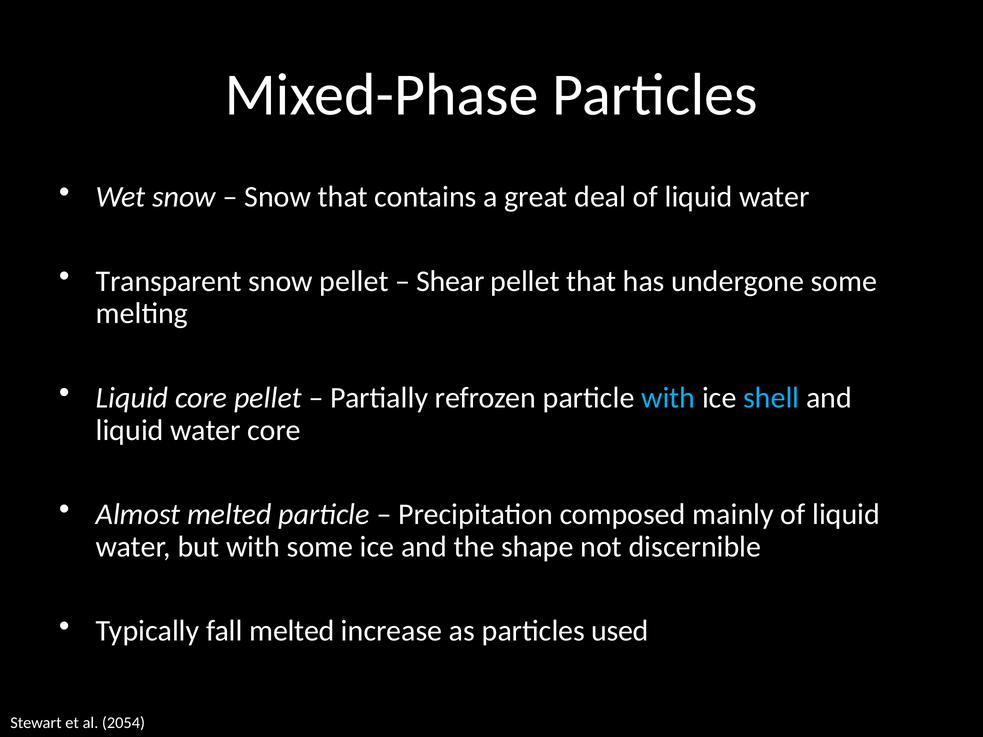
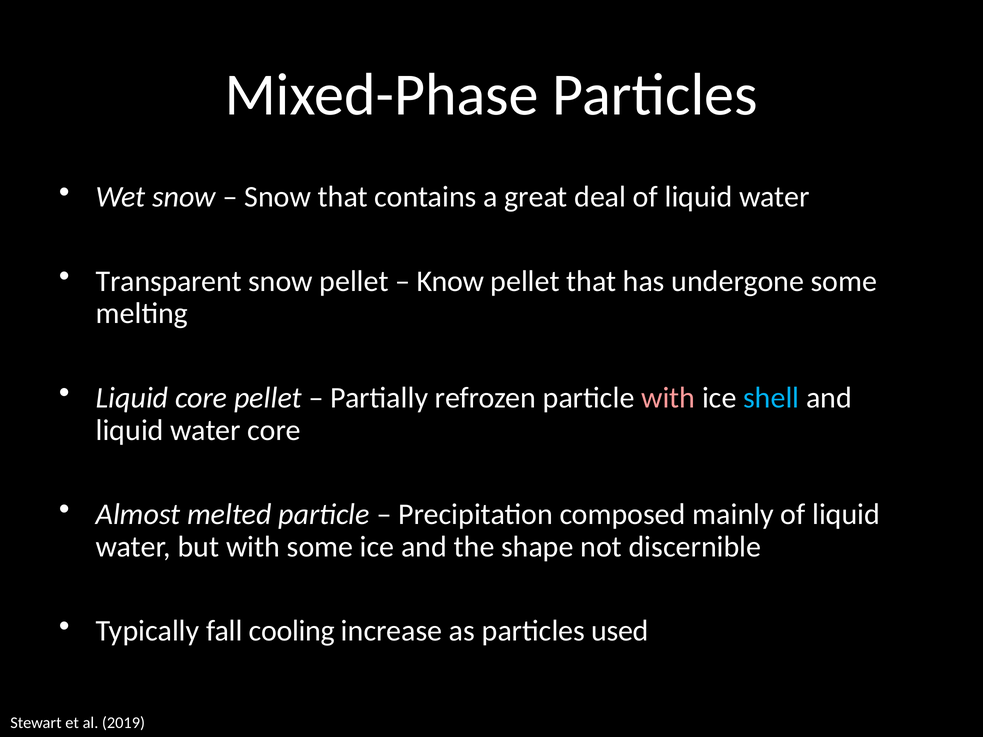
Shear: Shear -> Know
with at (668, 398) colour: light blue -> pink
fall melted: melted -> cooling
2054: 2054 -> 2019
